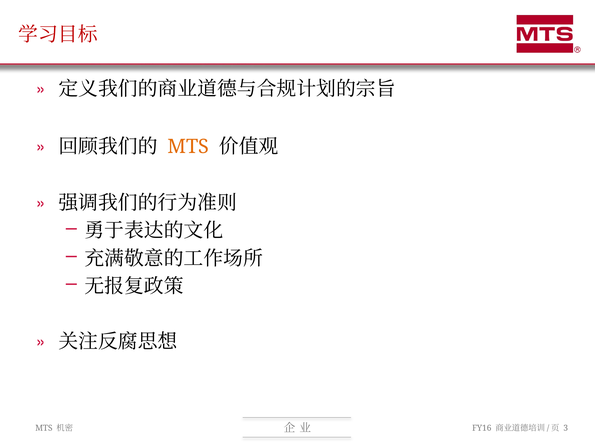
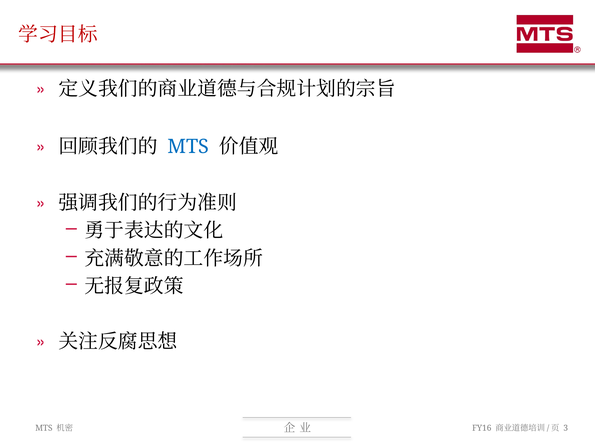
MTS at (188, 147) colour: orange -> blue
